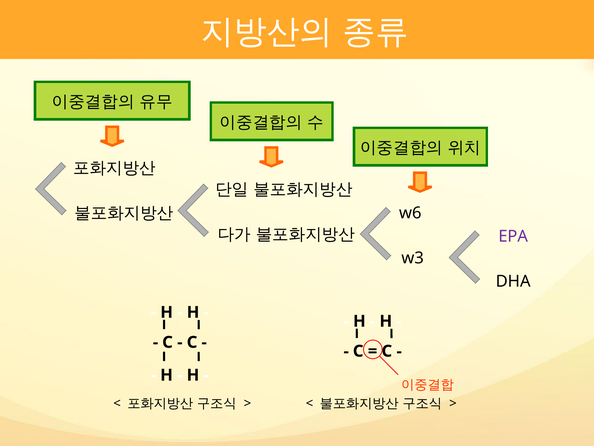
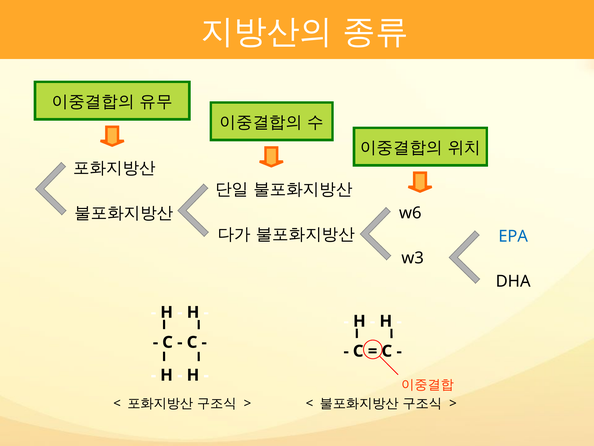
EPA colour: purple -> blue
